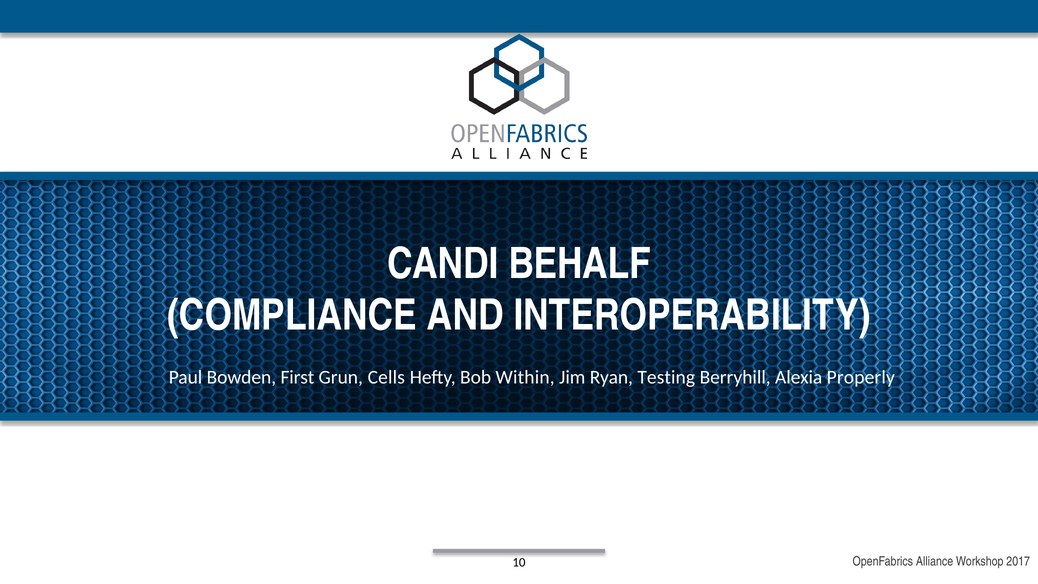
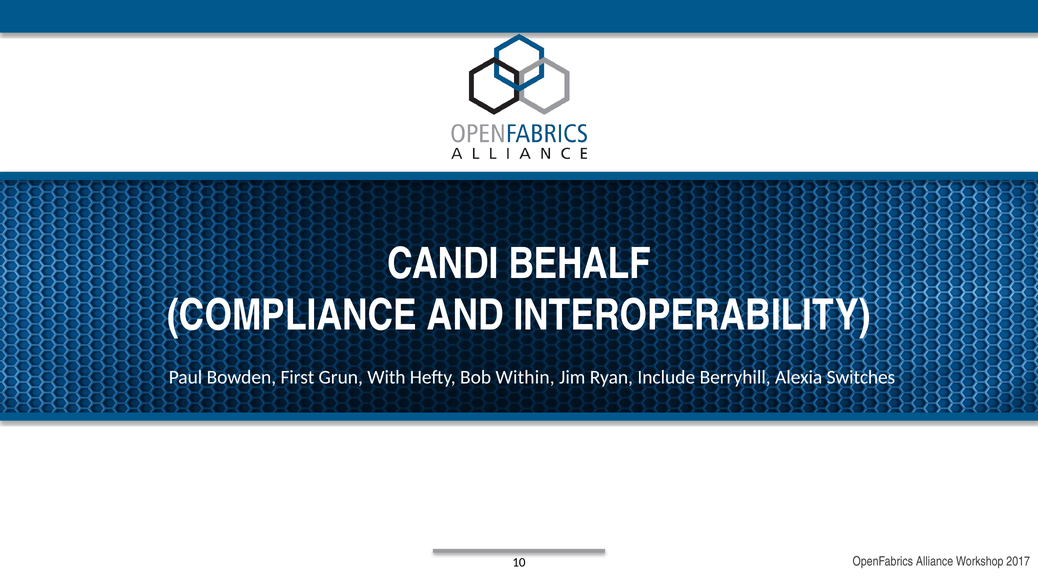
Cells: Cells -> With
Testing: Testing -> Include
Properly: Properly -> Switches
